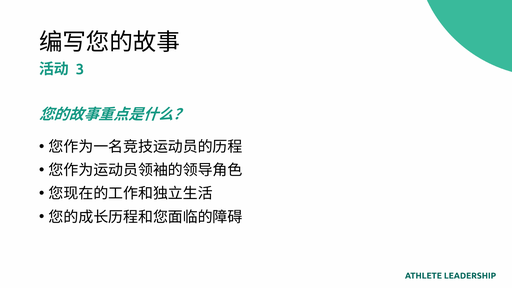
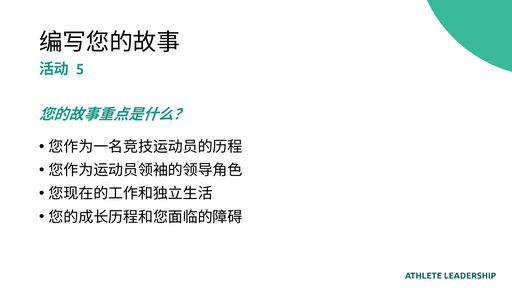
3: 3 -> 5
